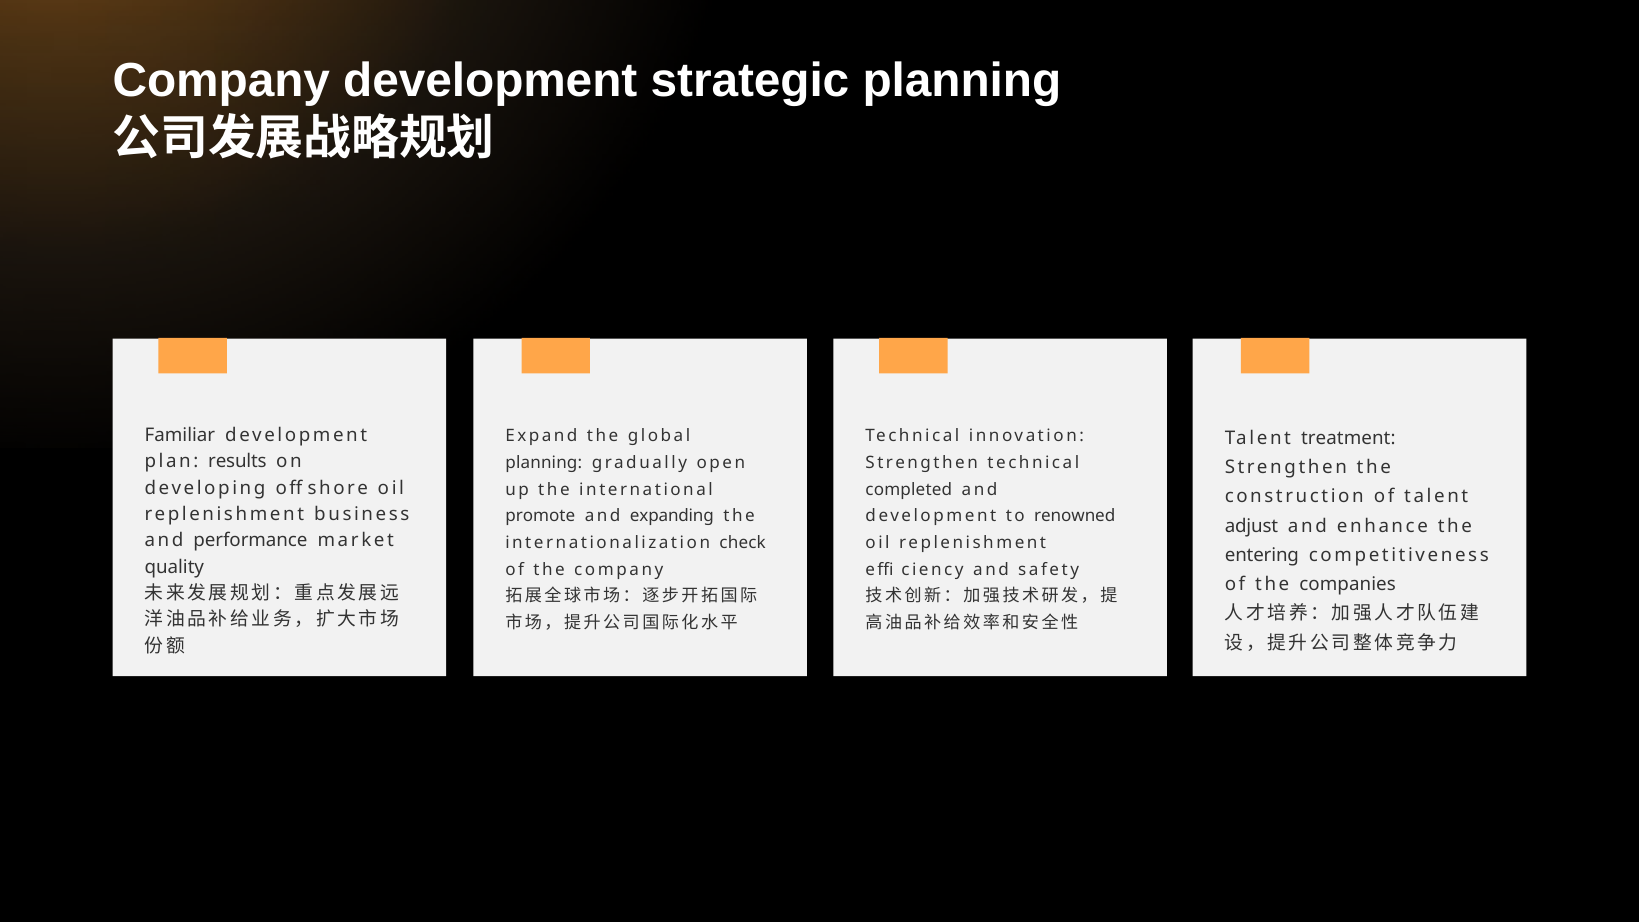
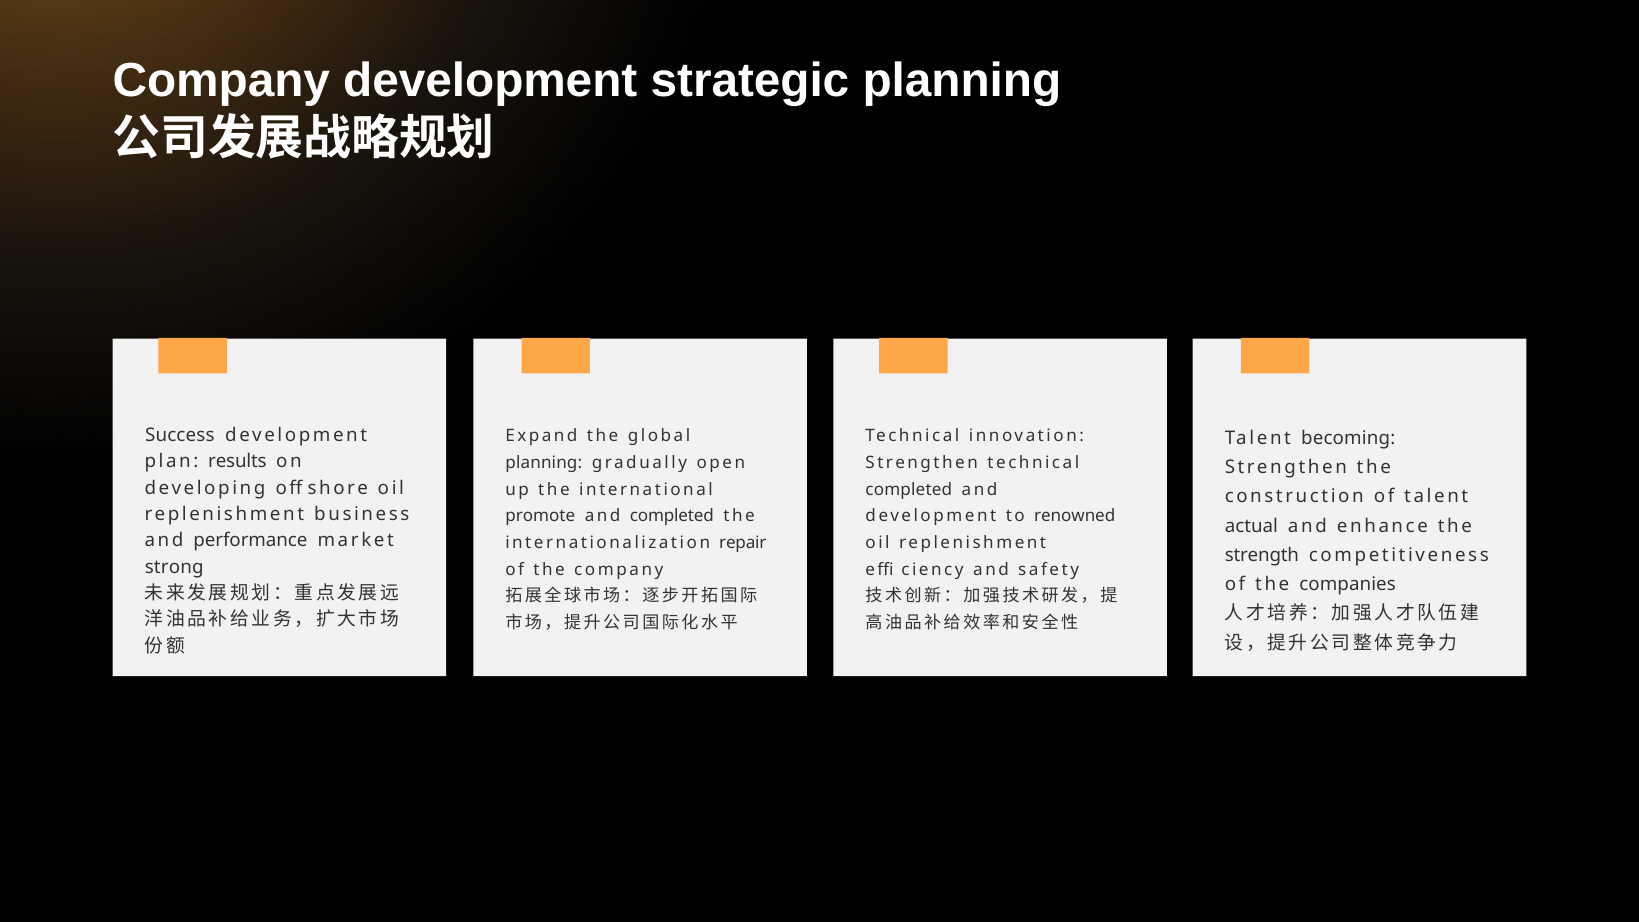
Familiar: Familiar -> Success
treatment: treatment -> becoming
and expanding: expanding -> completed
adjust: adjust -> actual
check: check -> repair
entering: entering -> strength
quality: quality -> strong
